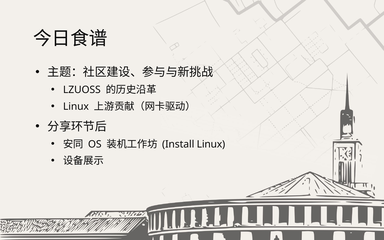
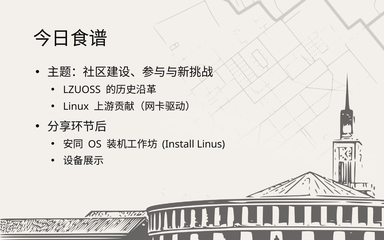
Install Linux: Linux -> Linus
